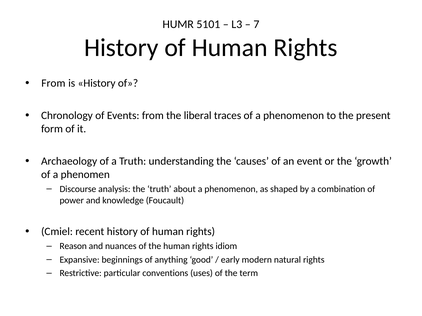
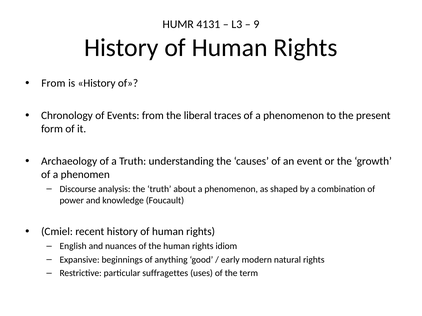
5101: 5101 -> 4131
7: 7 -> 9
Reason: Reason -> English
conventions: conventions -> suffragettes
